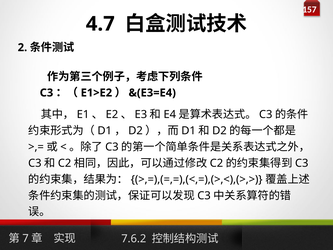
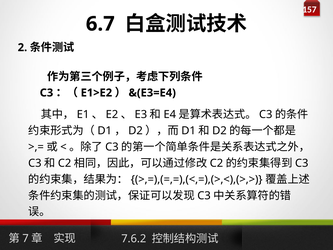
4.7: 4.7 -> 6.7
